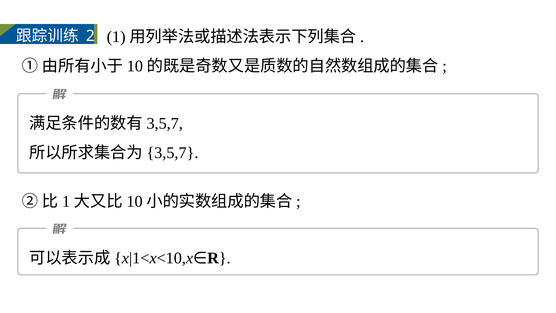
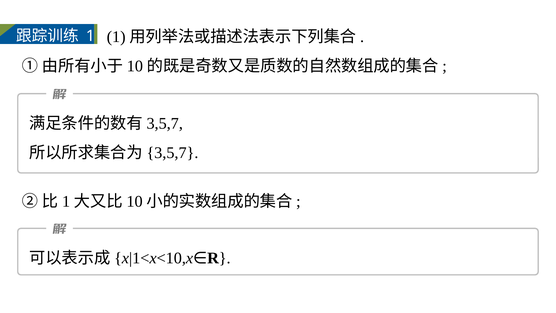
2 at (90, 36): 2 -> 1
